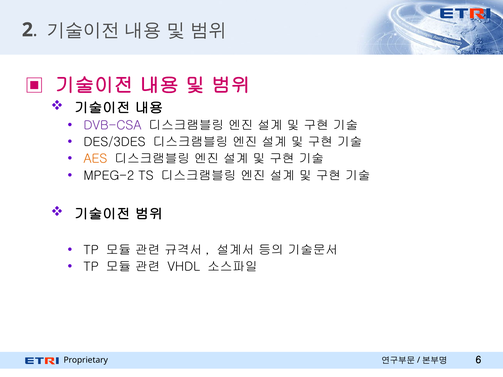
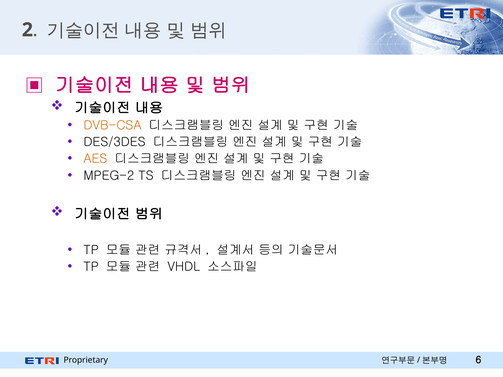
DVB-CSA colour: purple -> orange
